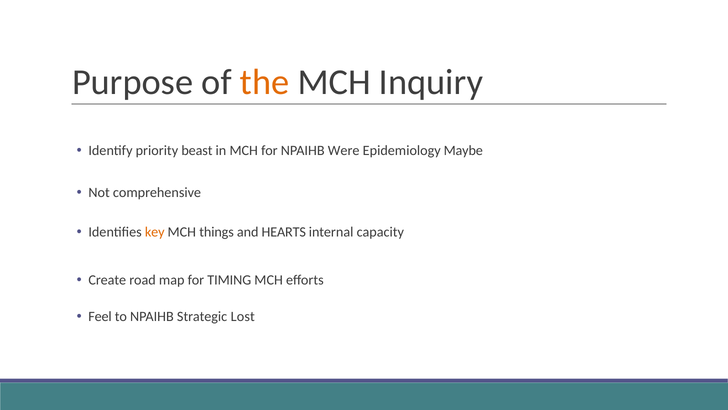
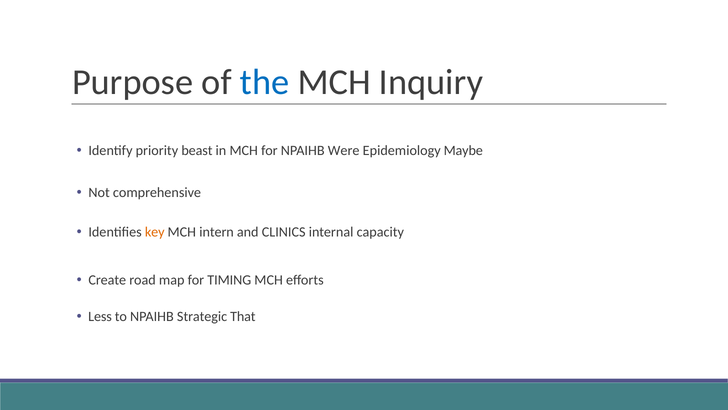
the colour: orange -> blue
things: things -> intern
HEARTS: HEARTS -> CLINICS
Feel: Feel -> Less
Lost: Lost -> That
